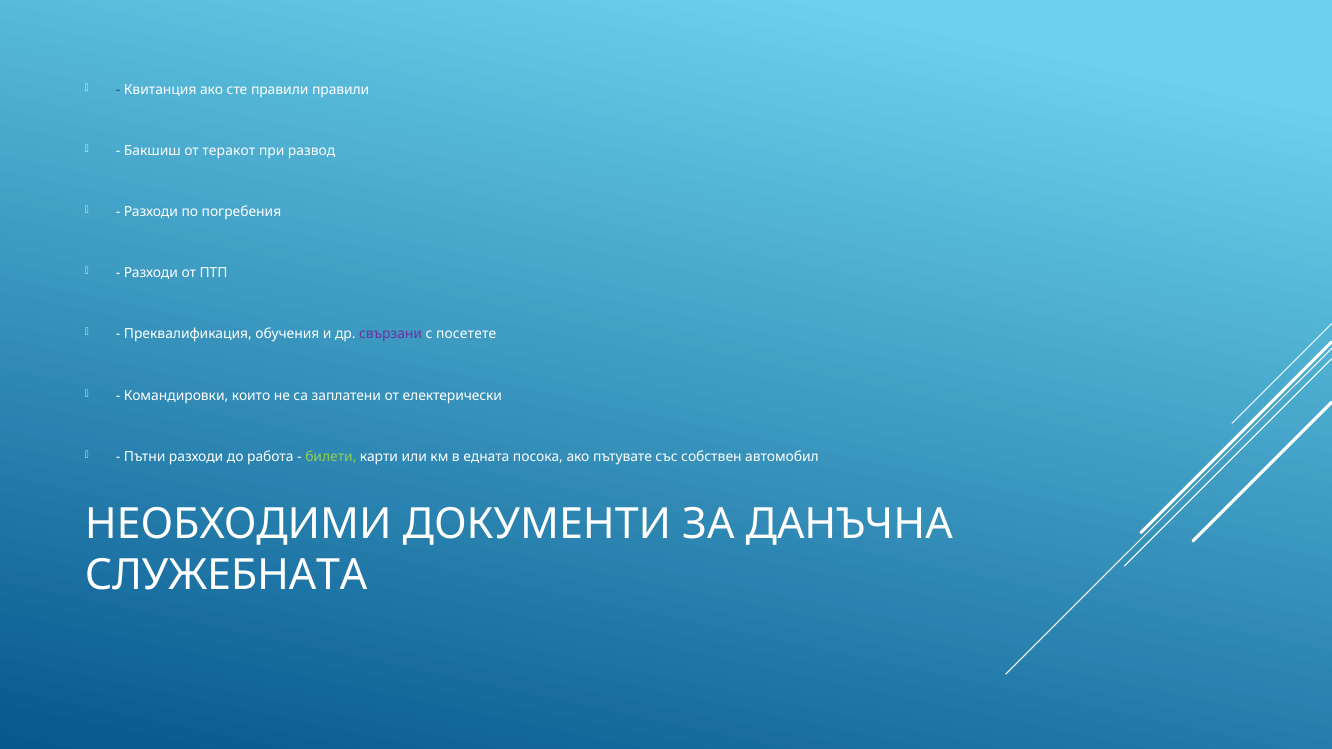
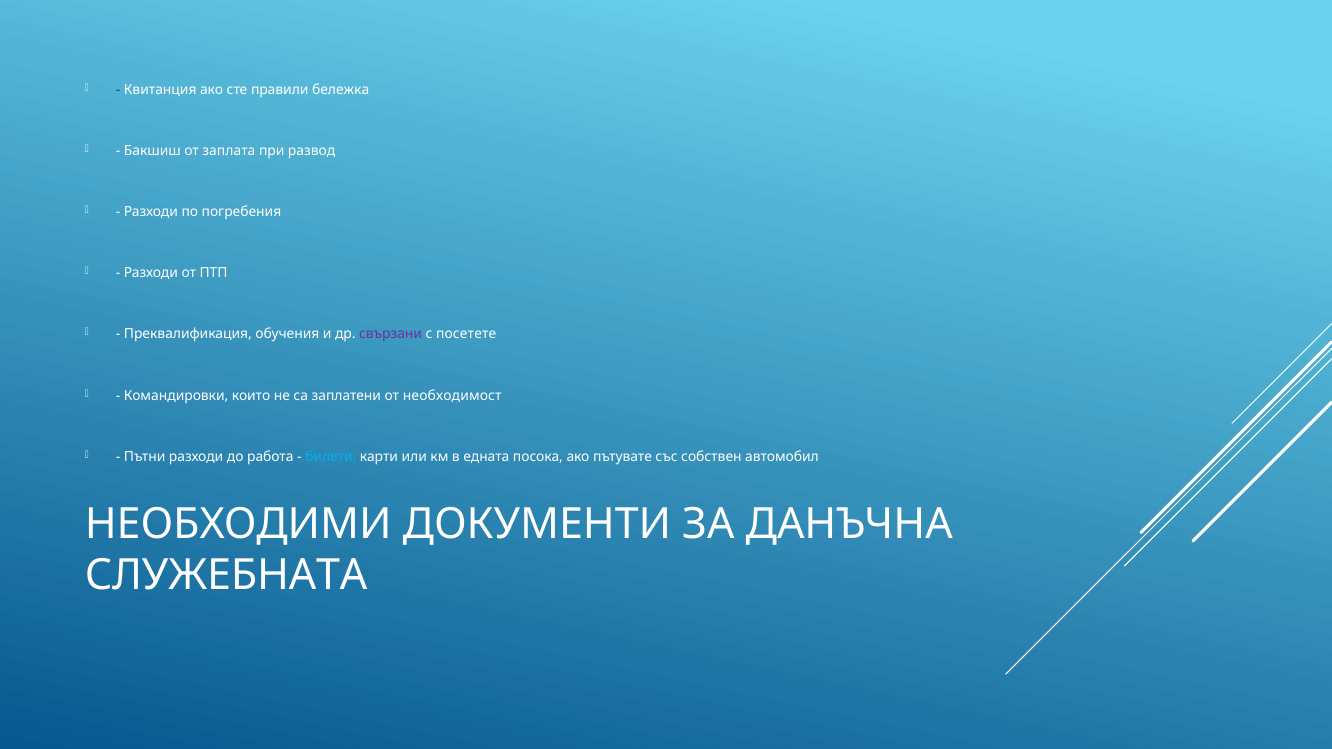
правили правили: правили -> бележка
теракот: теракот -> заплата
електерически: електерически -> необходимост
билети colour: light green -> light blue
